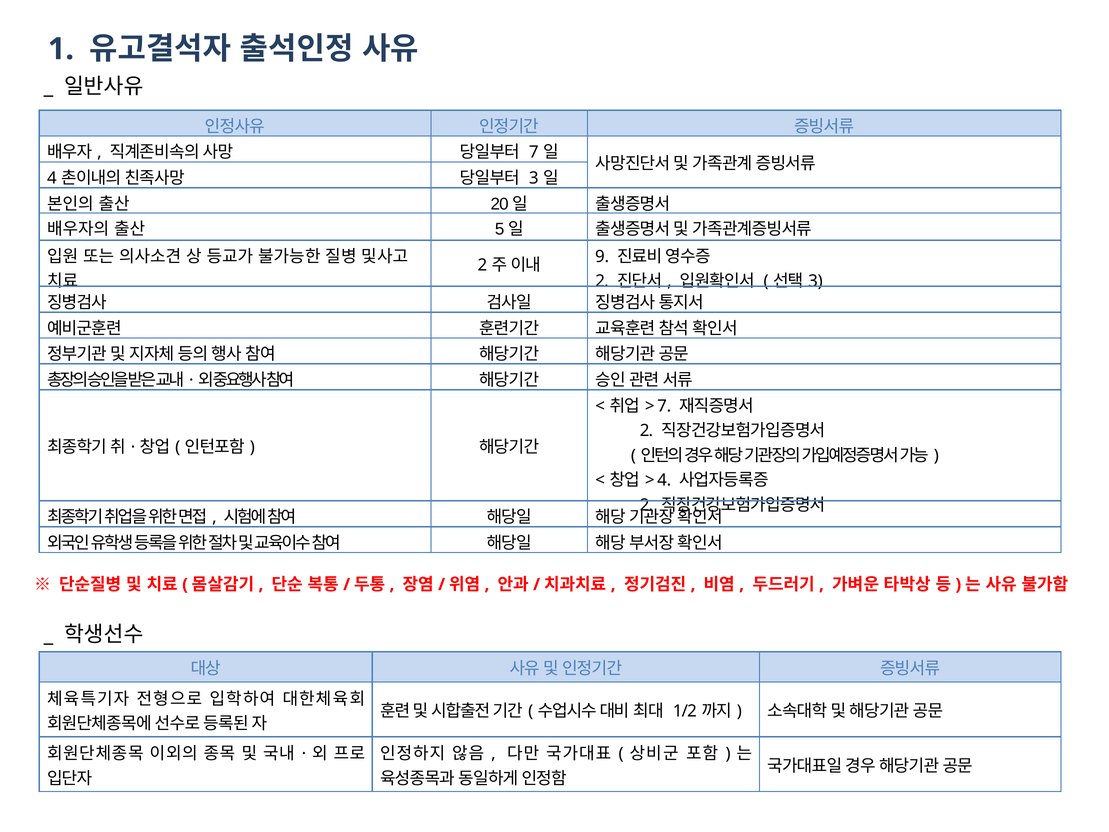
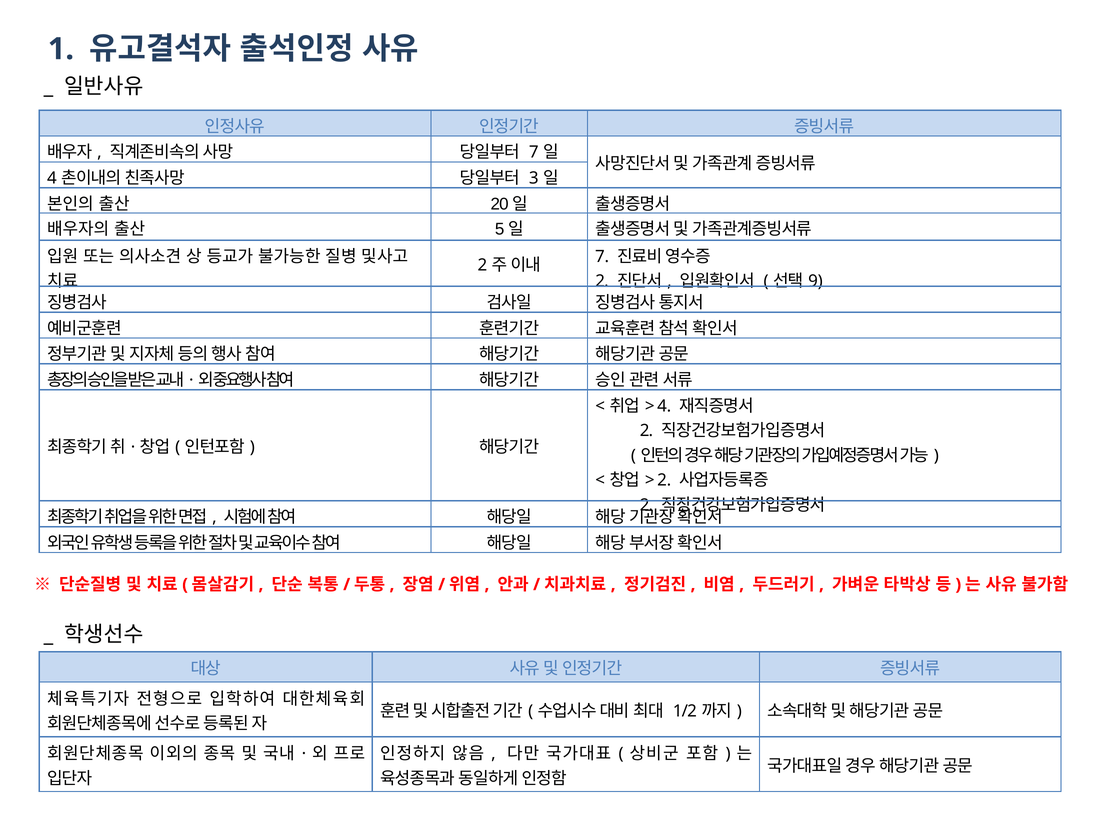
9 at (602, 256): 9 -> 7
3 at (816, 281): 3 -> 9
7 at (664, 406): 7 -> 4
4 at (664, 480): 4 -> 2
